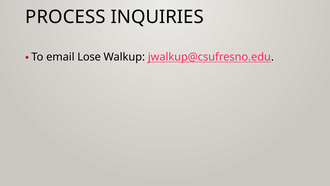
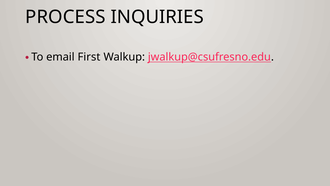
Lose: Lose -> First
